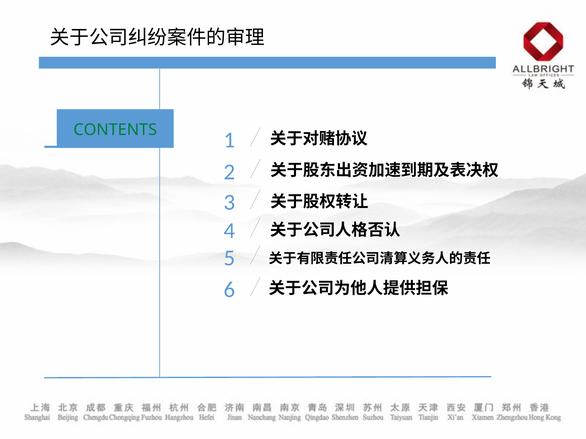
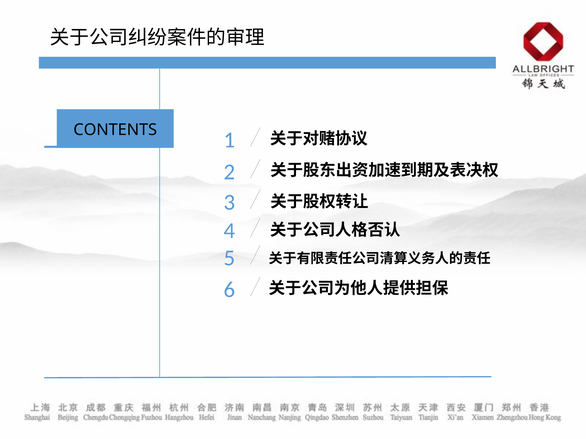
CONTENTS colour: green -> black
